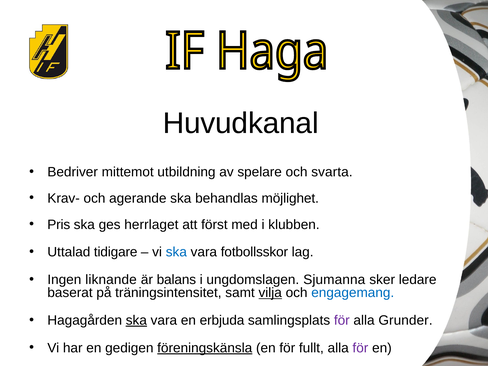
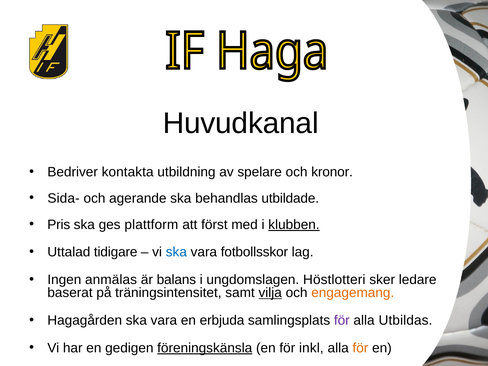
mittemot: mittemot -> kontakta
svarta: svarta -> kronor
Krav-: Krav- -> Sida-
möjlighet: möjlighet -> utbildade
herrlaget: herrlaget -> plattform
klubben underline: none -> present
liknande: liknande -> anmälas
Sjumanna: Sjumanna -> Höstlotteri
engagemang colour: blue -> orange
ska at (136, 320) underline: present -> none
Grunder: Grunder -> Utbildas
fullt: fullt -> inkl
för at (360, 348) colour: purple -> orange
